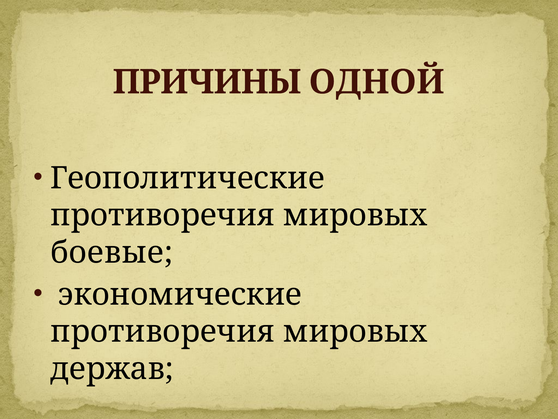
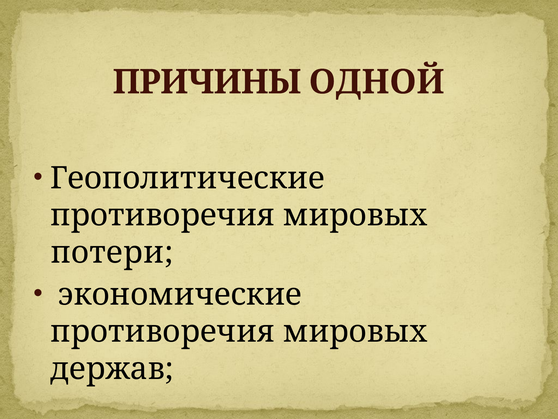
боевые: боевые -> потери
